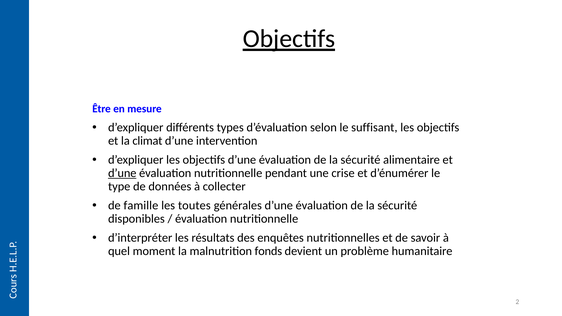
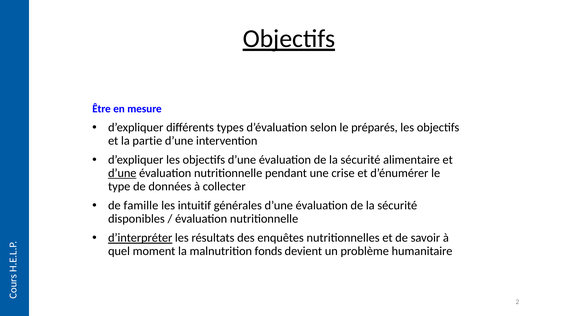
suffisant: suffisant -> préparés
climat: climat -> partie
toutes: toutes -> intuitif
d’interpréter underline: none -> present
